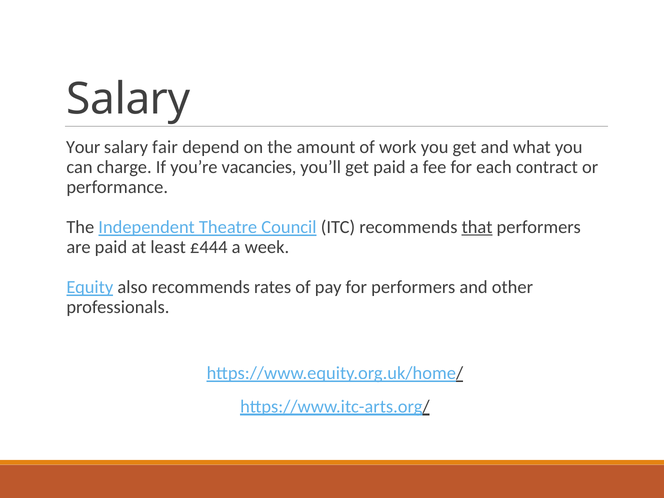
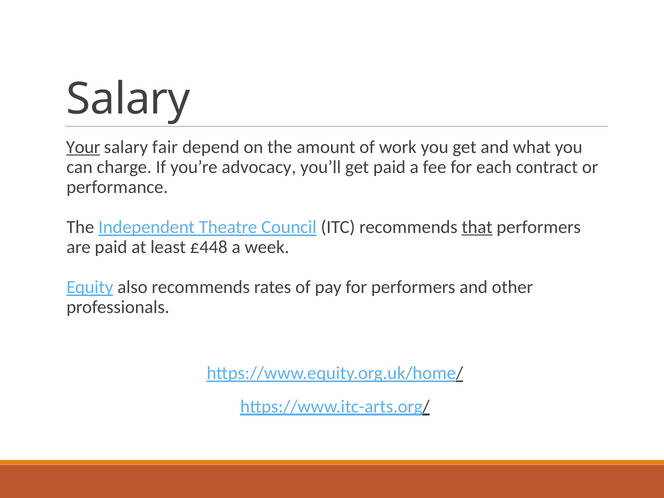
Your underline: none -> present
vacancies: vacancies -> advocacy
£444: £444 -> £448
